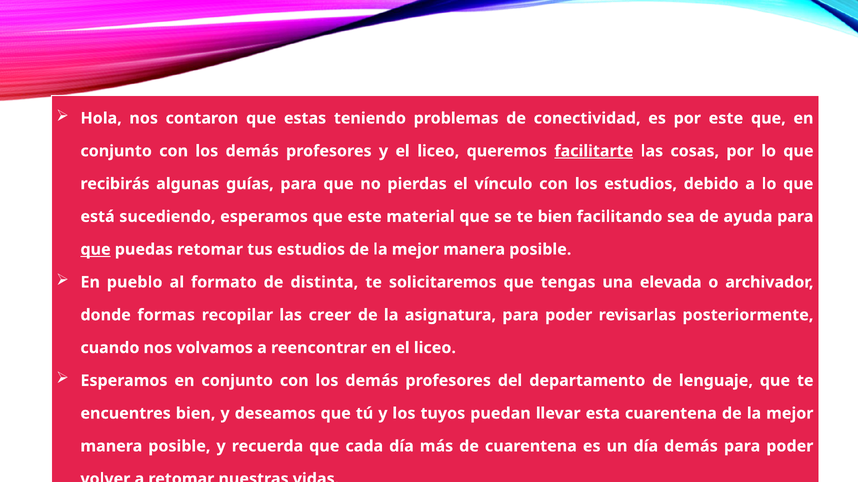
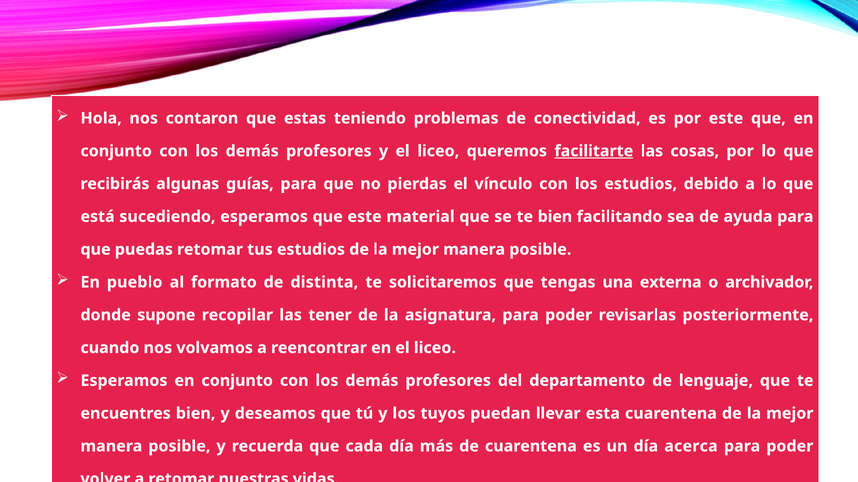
que at (96, 250) underline: present -> none
elevada: elevada -> externa
formas: formas -> supone
creer: creer -> tener
día demás: demás -> acerca
